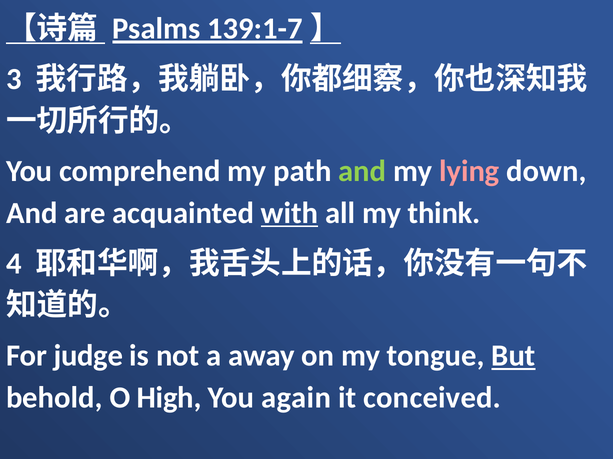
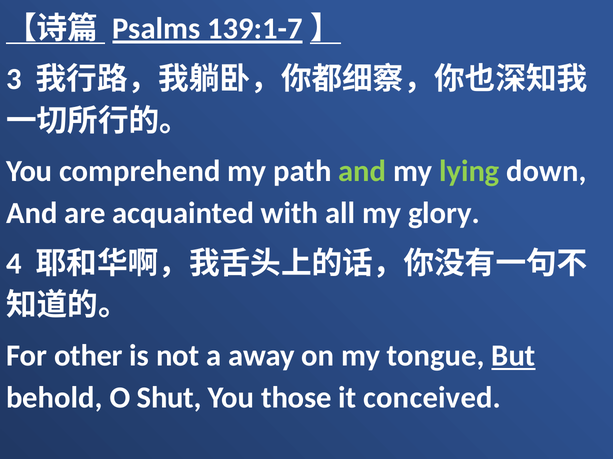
lying colour: pink -> light green
with underline: present -> none
think: think -> glory
judge: judge -> other
High: High -> Shut
again: again -> those
